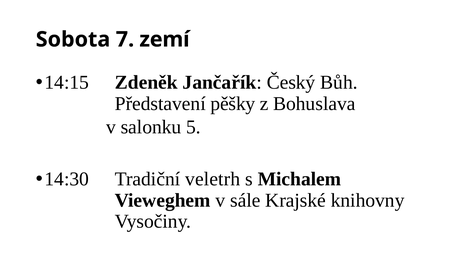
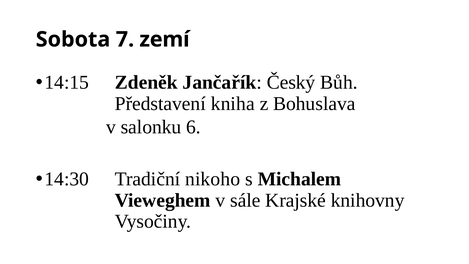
pěšky: pěšky -> kniha
5: 5 -> 6
veletrh: veletrh -> nikoho
